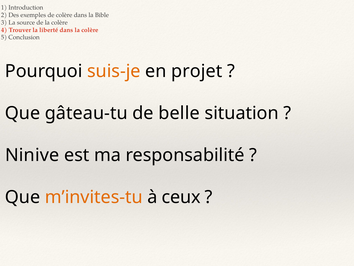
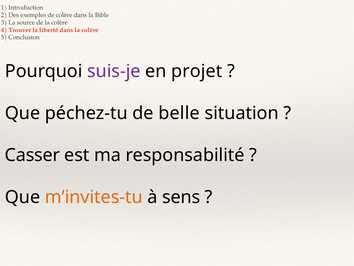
suis-je colour: orange -> purple
gâteau-tu: gâteau-tu -> péchez-tu
Ninive: Ninive -> Casser
ceux: ceux -> sens
